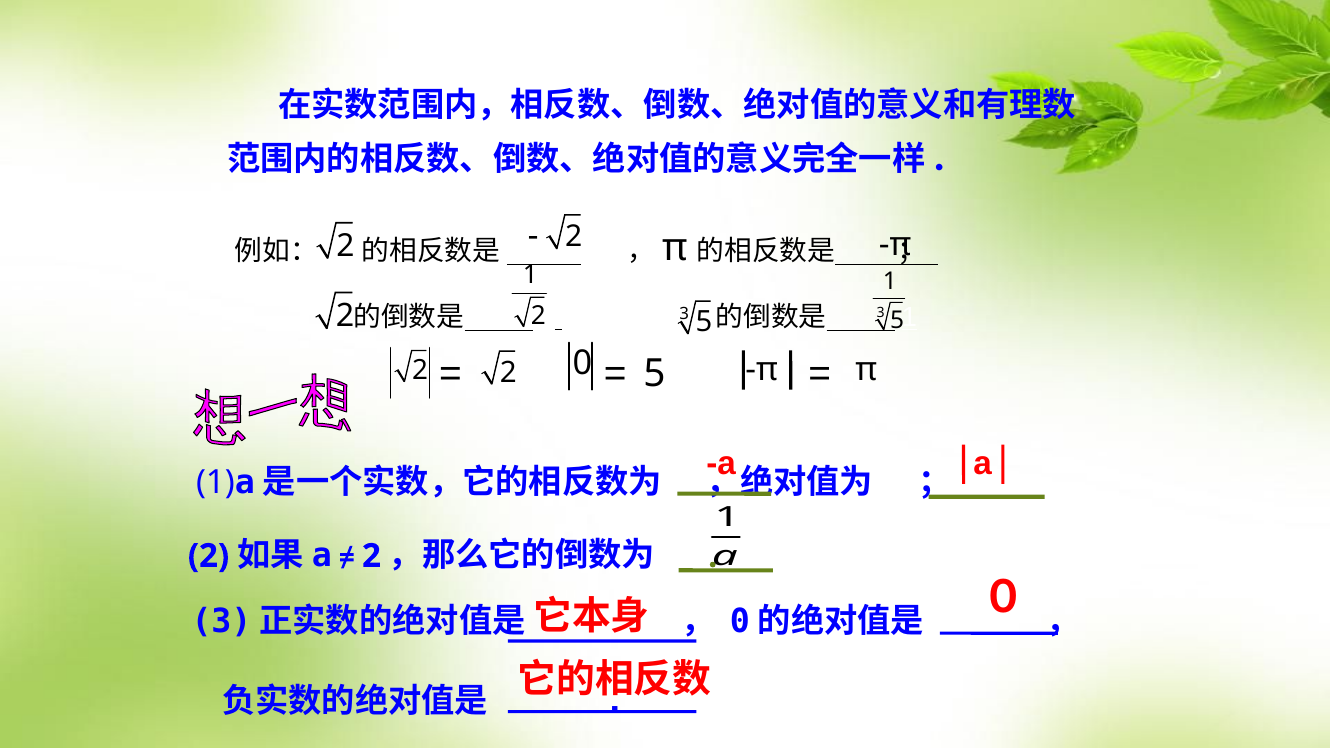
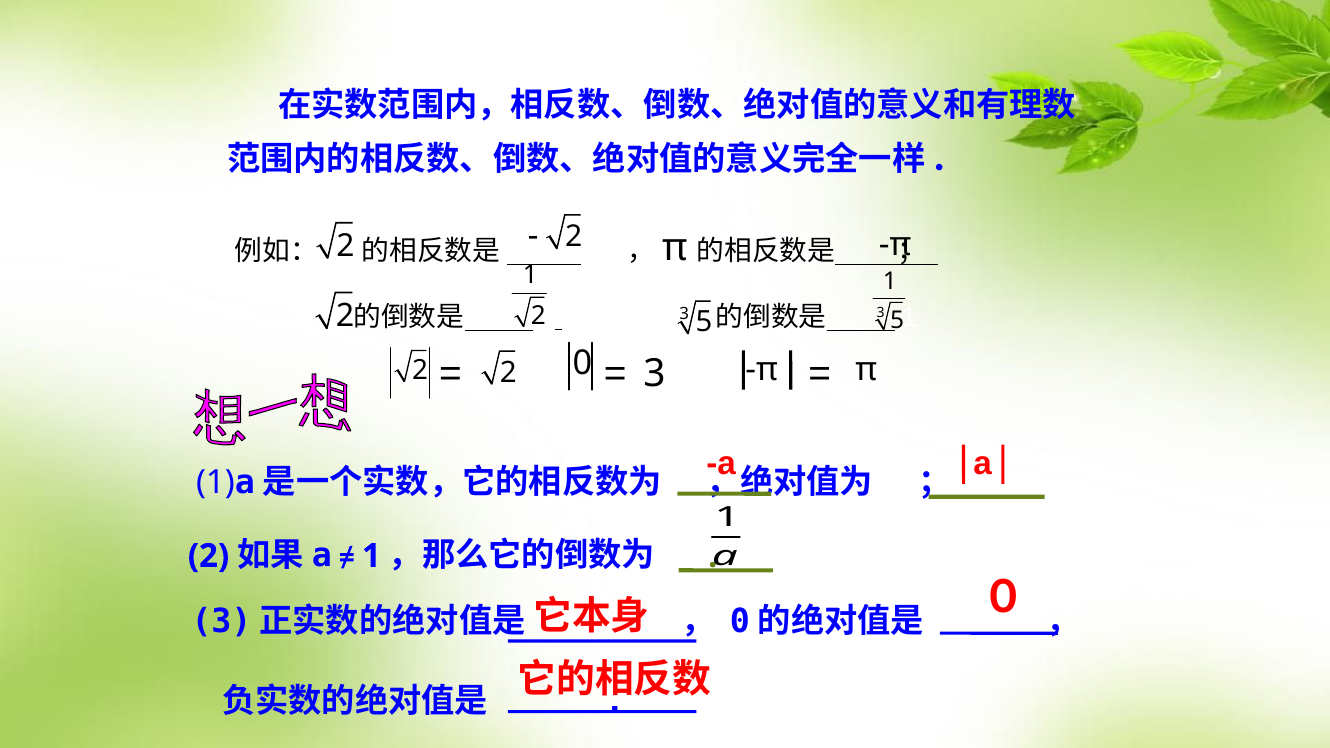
5 at (654, 374): 5 -> 3
2 at (371, 556): 2 -> 1
